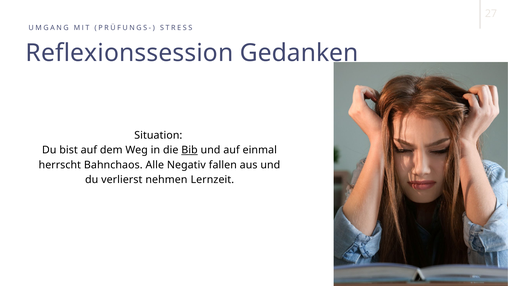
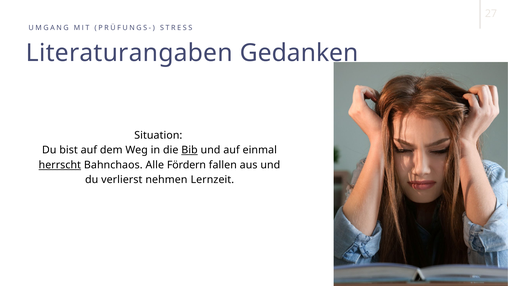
Reflexionssession: Reflexionssession -> Literaturangaben
herrscht underline: none -> present
Negativ: Negativ -> Fördern
